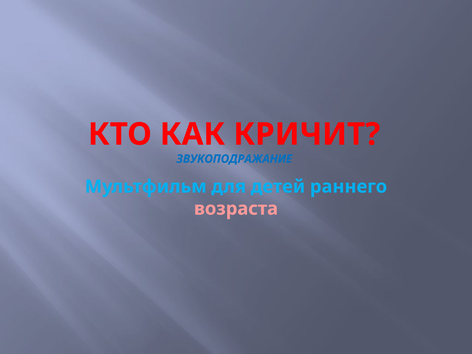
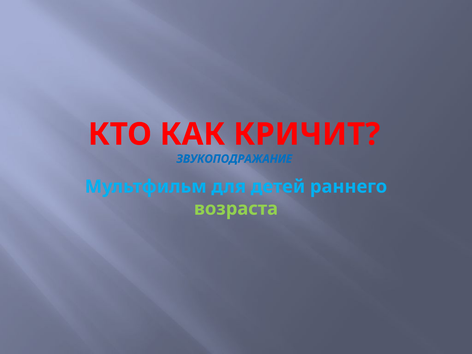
возраста colour: pink -> light green
